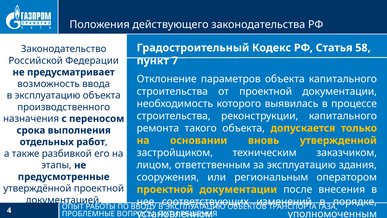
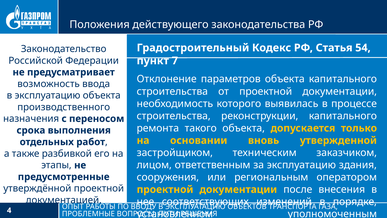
58: 58 -> 54
